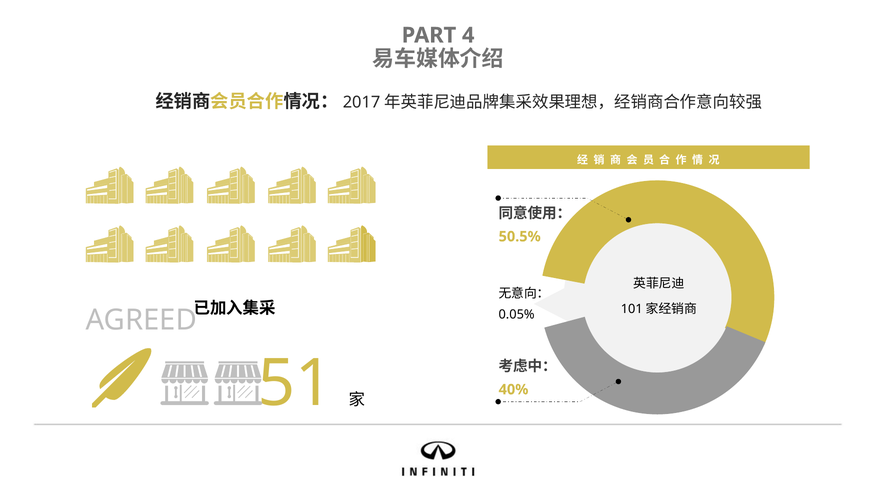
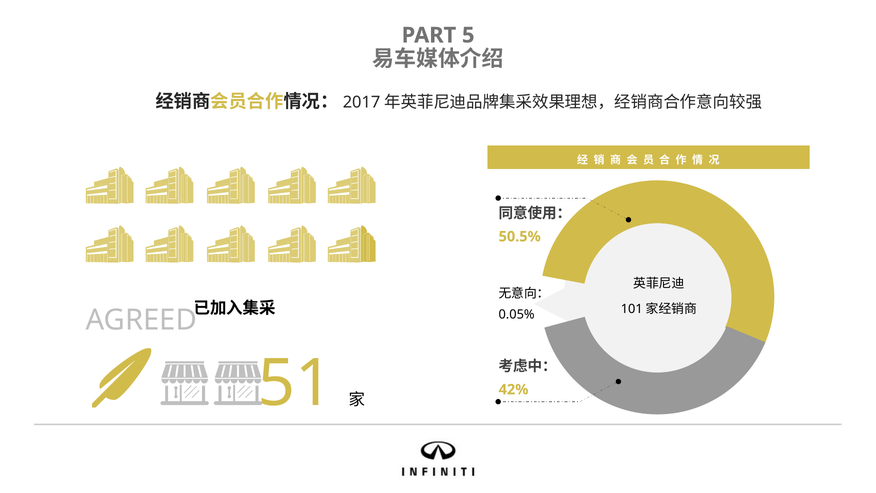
4: 4 -> 5
40%: 40% -> 42%
